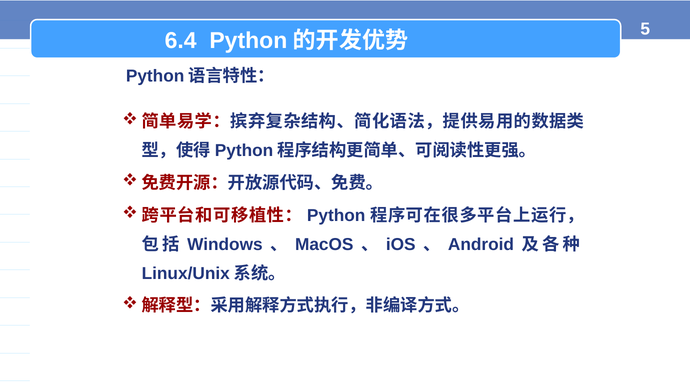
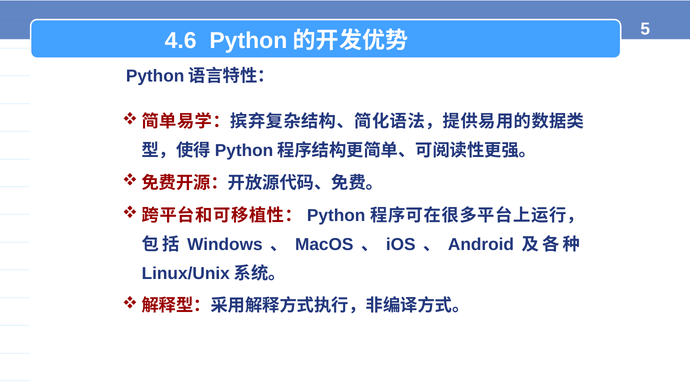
6.4: 6.4 -> 4.6
